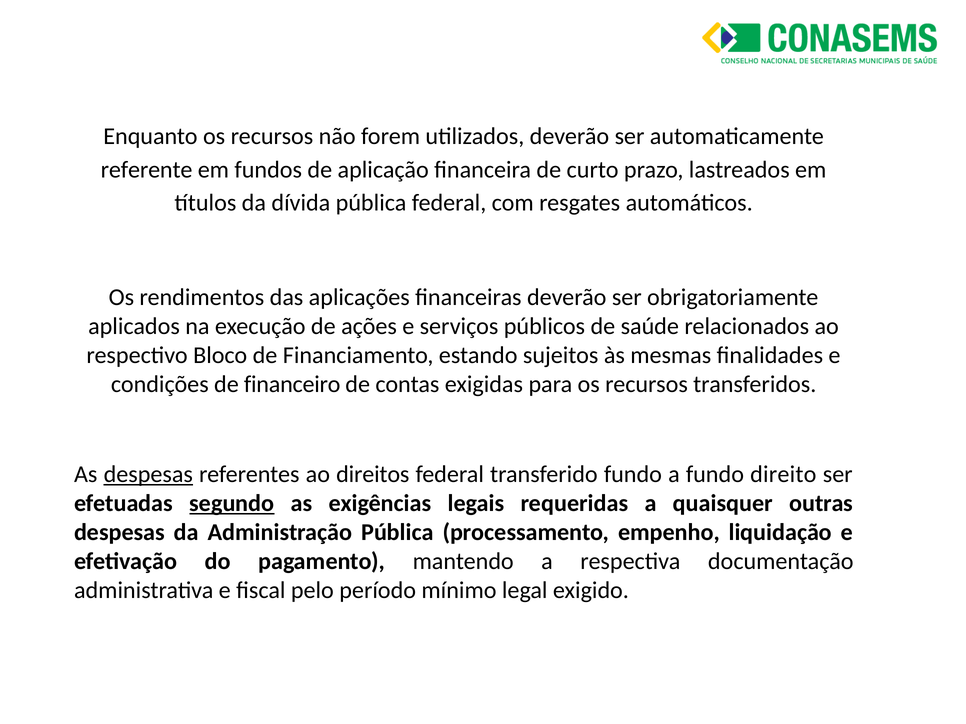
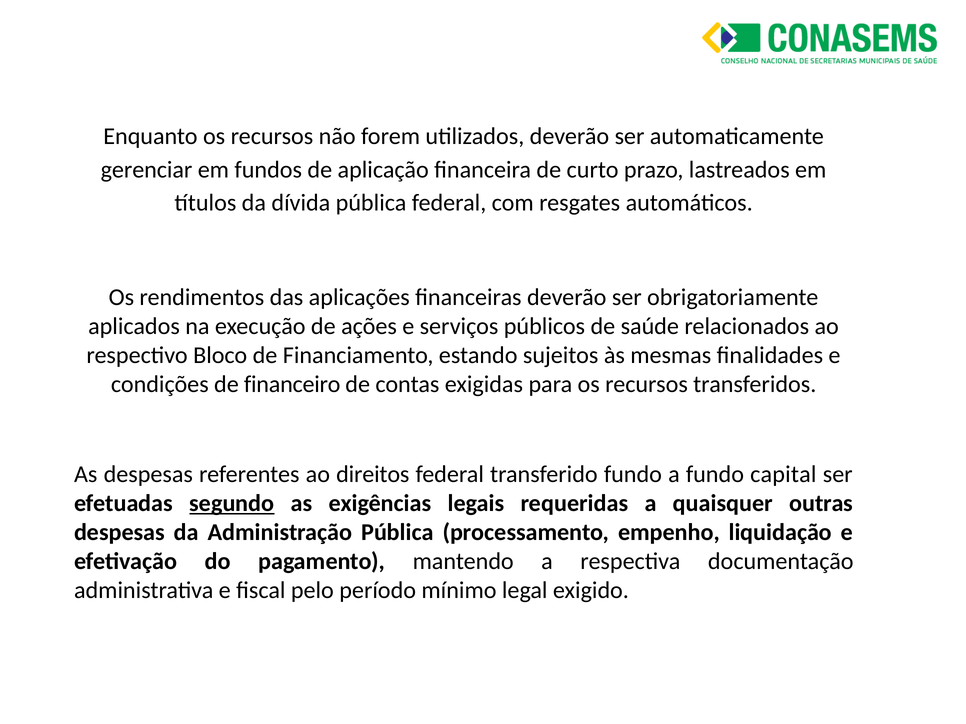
referente: referente -> gerenciar
despesas at (148, 475) underline: present -> none
direito: direito -> capital
